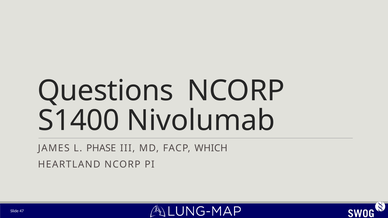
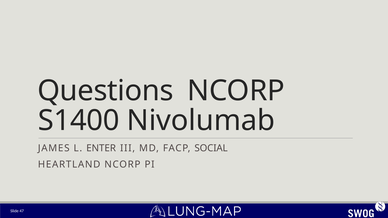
PHASE: PHASE -> ENTER
WHICH: WHICH -> SOCIAL
